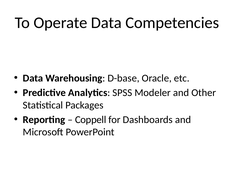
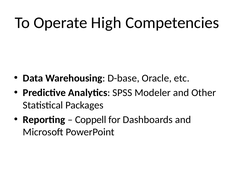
Operate Data: Data -> High
